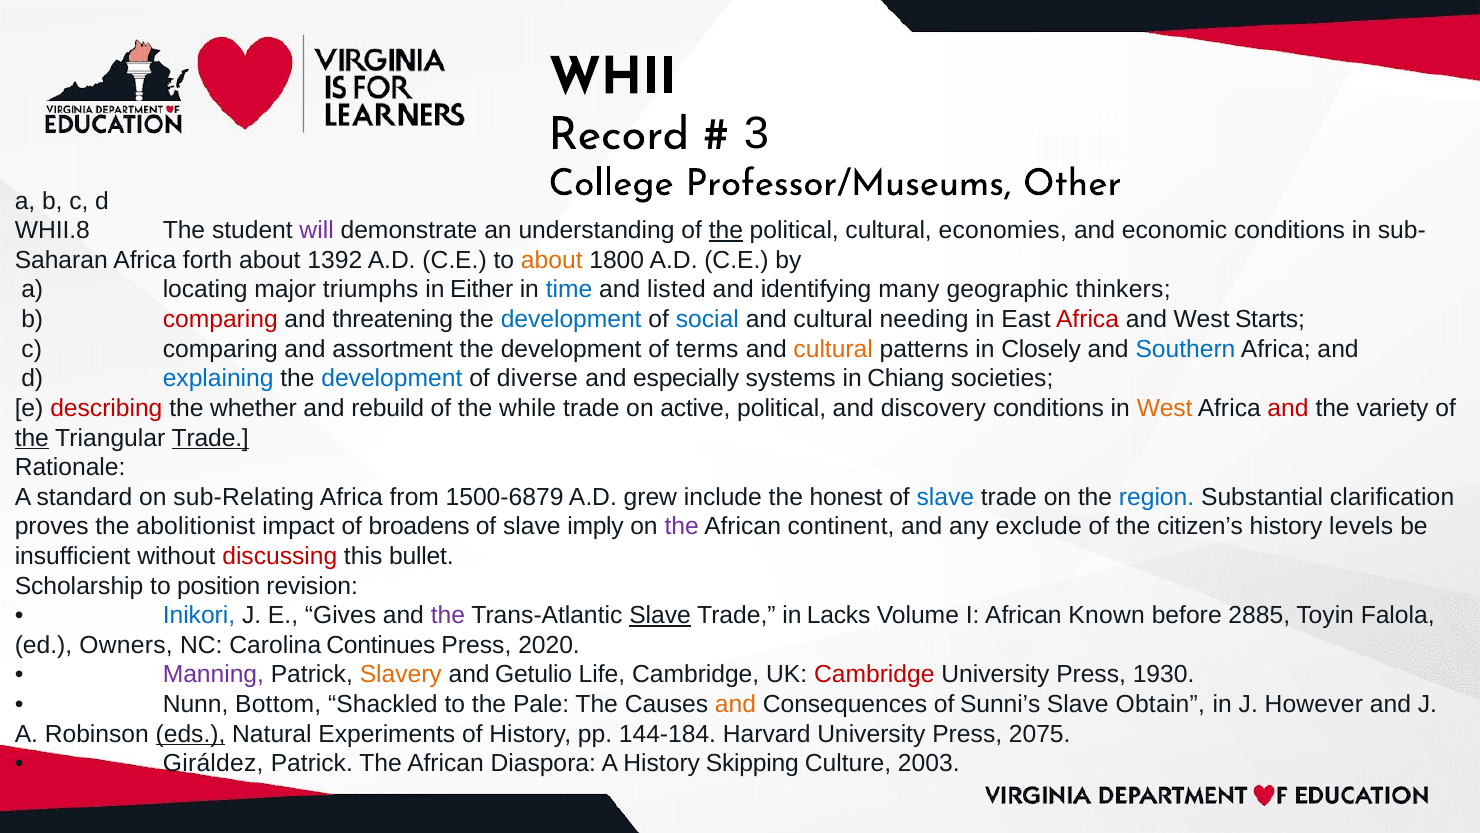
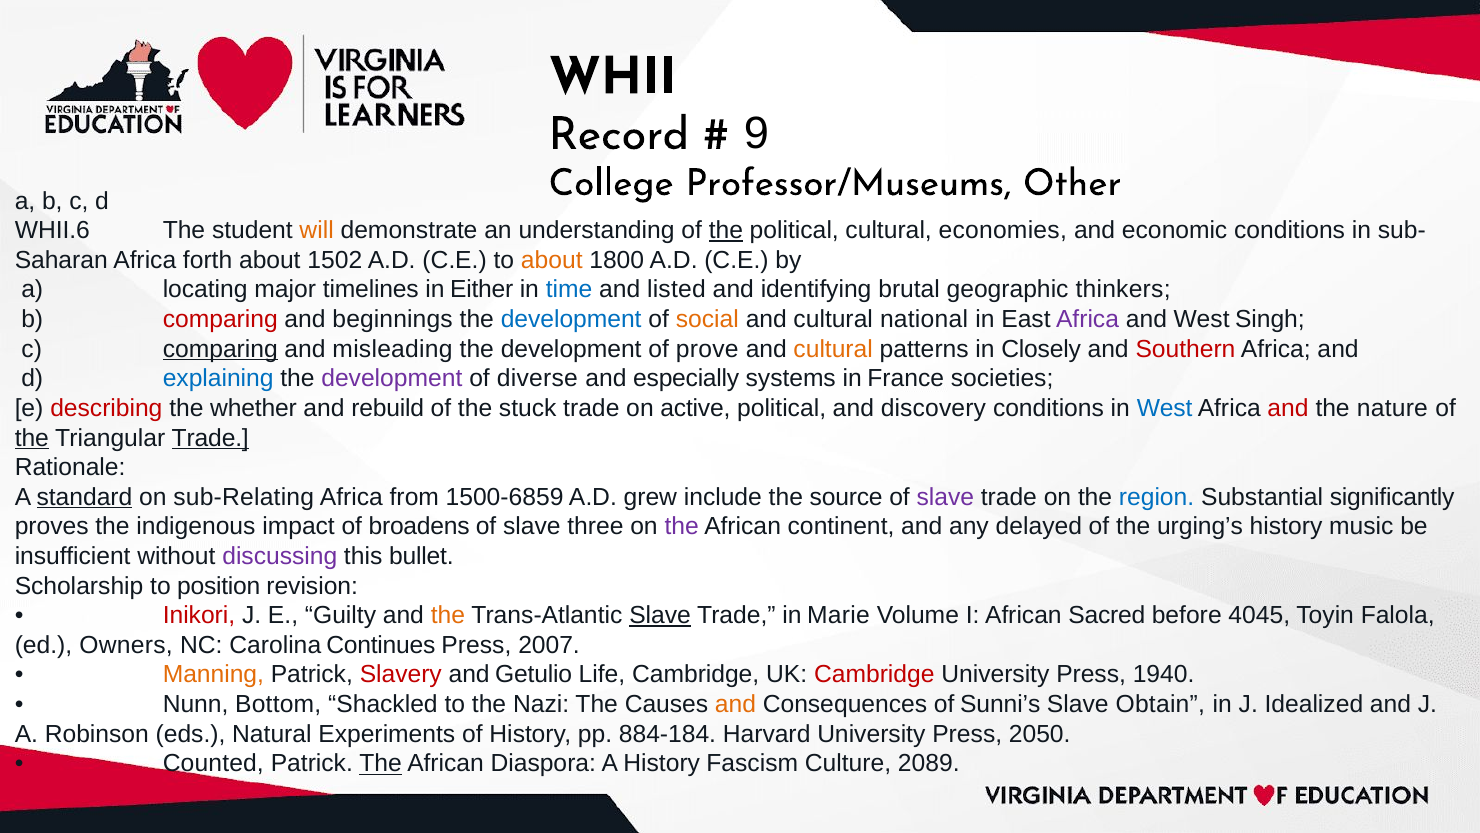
3: 3 -> 9
WHII.8: WHII.8 -> WHII.6
will colour: purple -> orange
1392: 1392 -> 1502
triumphs: triumphs -> timelines
many: many -> brutal
threatening: threatening -> beginnings
social colour: blue -> orange
needing: needing -> national
Africa at (1088, 319) colour: red -> purple
Starts: Starts -> Singh
comparing at (220, 349) underline: none -> present
assortment: assortment -> misleading
terms: terms -> prove
Southern colour: blue -> red
development at (392, 378) colour: blue -> purple
Chiang: Chiang -> France
while: while -> stuck
West at (1165, 408) colour: orange -> blue
variety: variety -> nature
standard underline: none -> present
1500-6879: 1500-6879 -> 1500-6859
honest: honest -> source
slave at (945, 497) colour: blue -> purple
clarification: clarification -> significantly
abolitionist: abolitionist -> indigenous
imply: imply -> three
exclude: exclude -> delayed
citizen’s: citizen’s -> urging’s
levels: levels -> music
discussing colour: red -> purple
Inikori colour: blue -> red
Gives: Gives -> Guilty
the at (448, 615) colour: purple -> orange
Lacks: Lacks -> Marie
Known: Known -> Sacred
2885: 2885 -> 4045
2020: 2020 -> 2007
Manning colour: purple -> orange
Slavery colour: orange -> red
1930: 1930 -> 1940
Pale: Pale -> Nazi
However: However -> Idealized
eds underline: present -> none
144-184: 144-184 -> 884-184
2075: 2075 -> 2050
Giráldez: Giráldez -> Counted
The at (381, 763) underline: none -> present
Skipping: Skipping -> Fascism
2003: 2003 -> 2089
